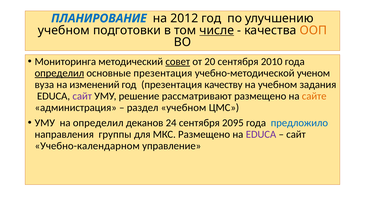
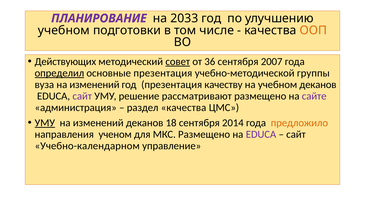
ПЛАНИРОВАНИЕ colour: blue -> purple
2012: 2012 -> 2033
числе underline: present -> none
Мониторинга: Мониторинга -> Действующих
20: 20 -> 36
2010: 2010 -> 2007
ученом: ученом -> группы
учебном задания: задания -> деканов
сайте colour: orange -> purple
раздел учебном: учебном -> качества
УМУ at (45, 123) underline: none -> present
определил at (98, 123): определил -> изменений
24: 24 -> 18
2095: 2095 -> 2014
предложило colour: blue -> orange
группы: группы -> ученом
